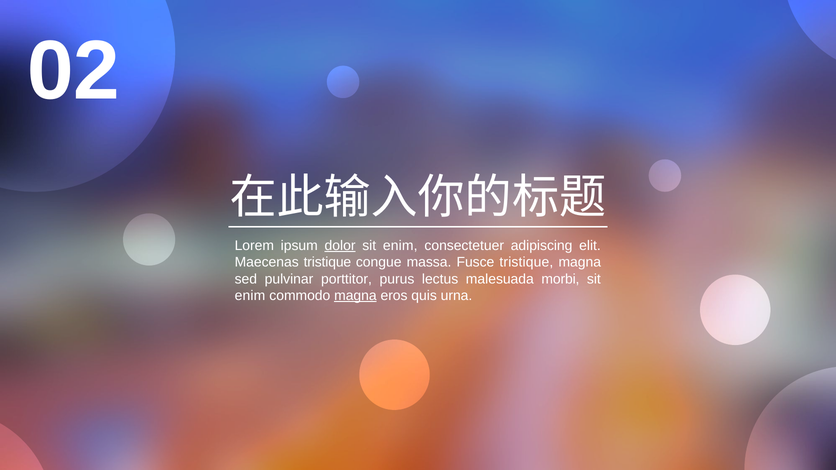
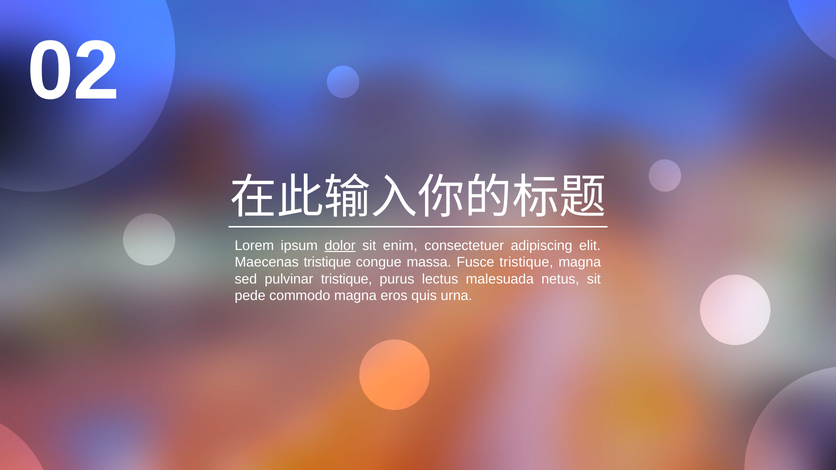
pulvinar porttitor: porttitor -> tristique
morbi: morbi -> netus
enim at (250, 296): enim -> pede
magna at (355, 296) underline: present -> none
